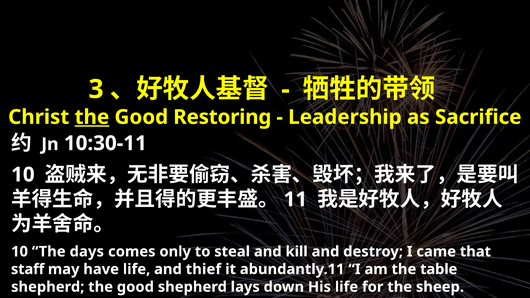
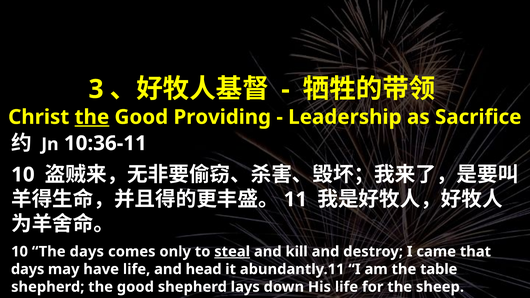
Restoring: Restoring -> Providing
10:30-11: 10:30-11 -> 10:36-11
steal underline: none -> present
staff at (28, 269): staff -> days
thief: thief -> head
